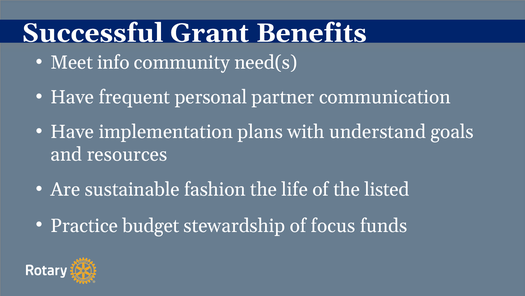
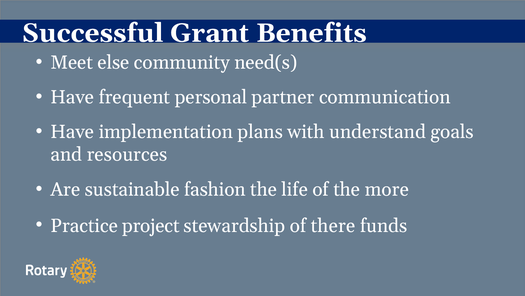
info: info -> else
listed: listed -> more
budget: budget -> project
focus: focus -> there
